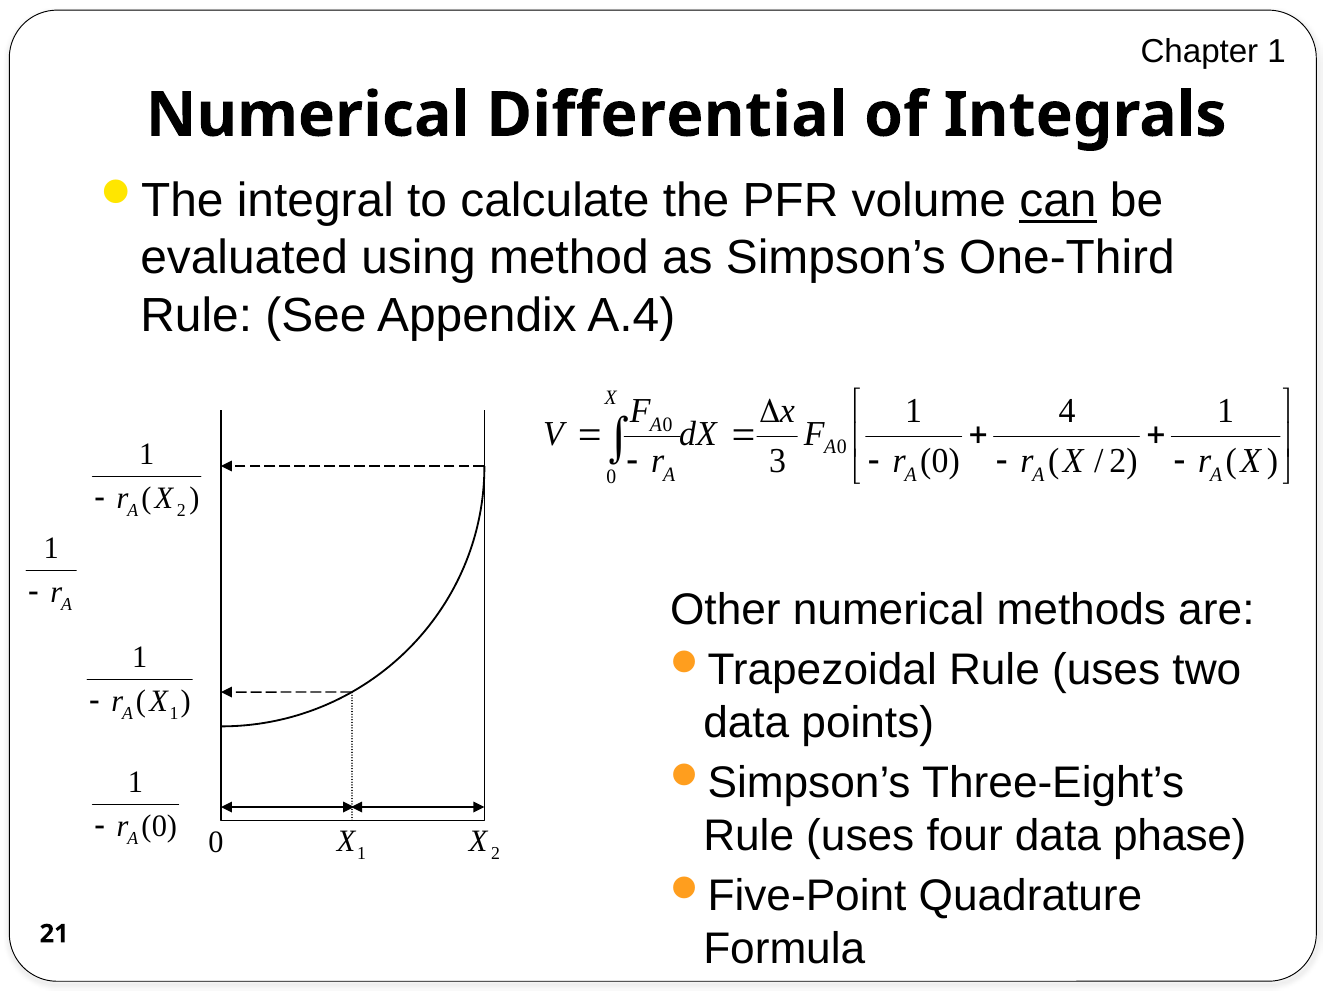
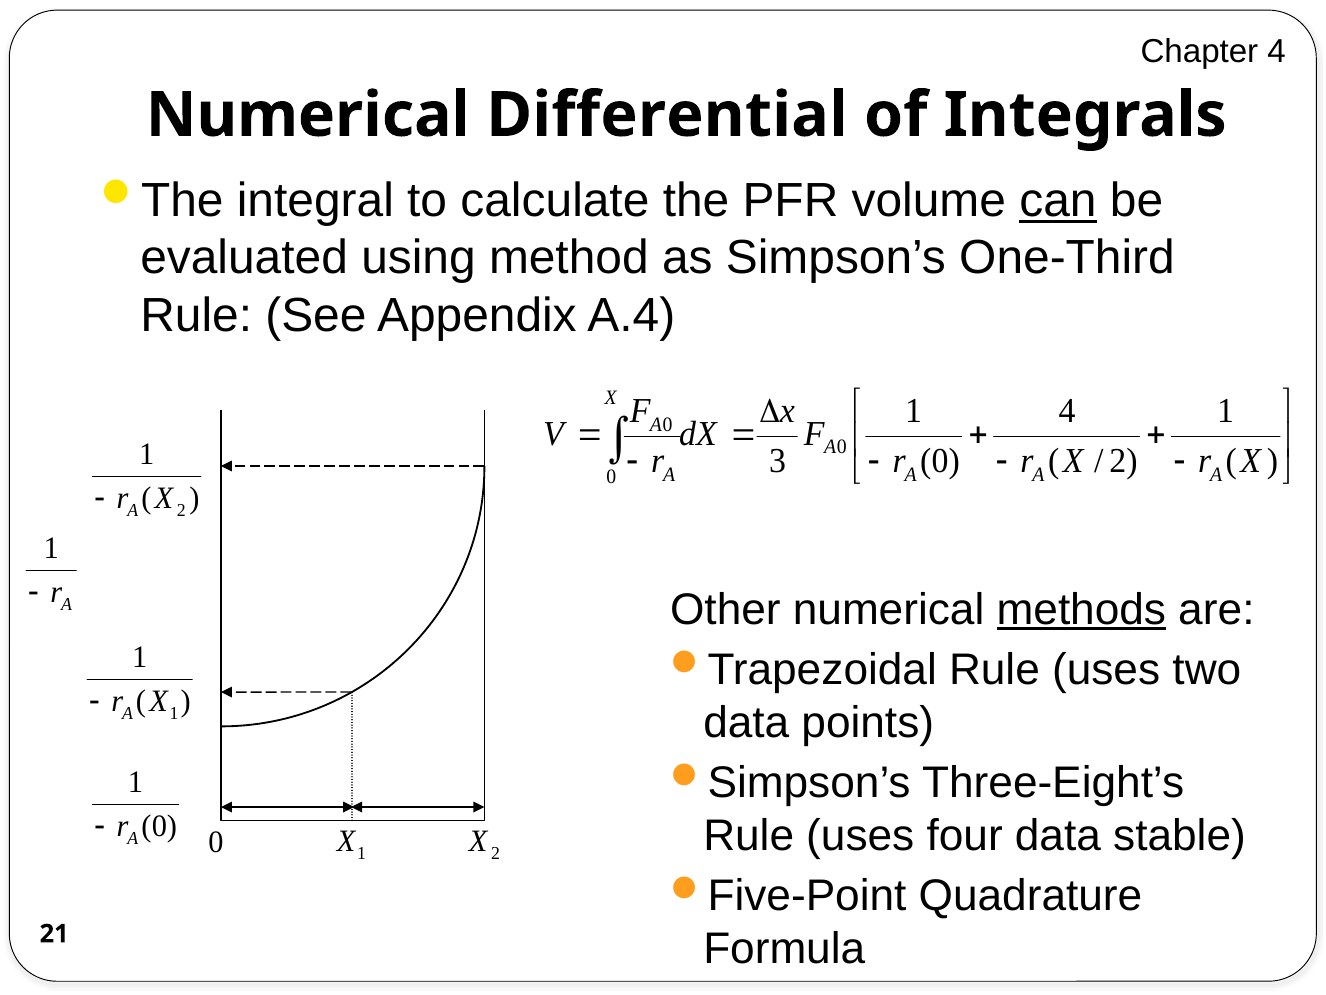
Chapter 1: 1 -> 4
methods underline: none -> present
phase: phase -> stable
